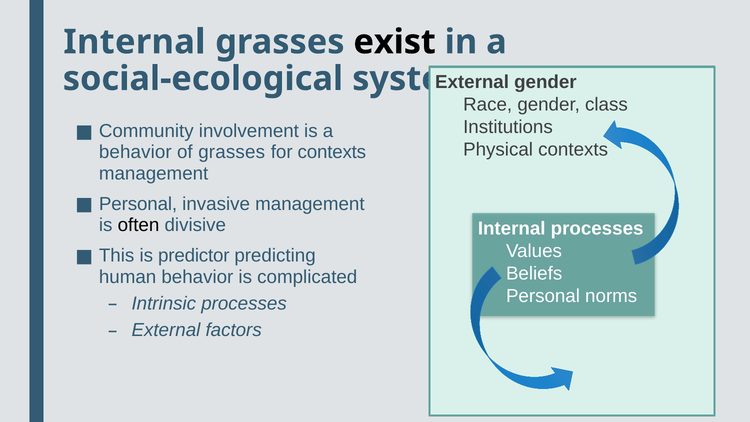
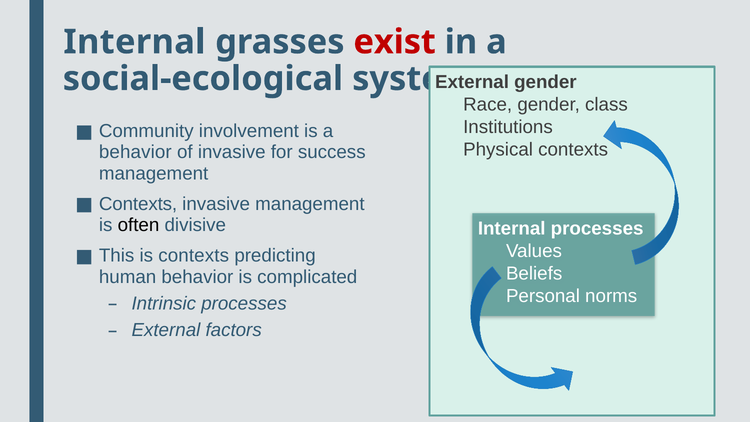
exist colour: black -> red
of grasses: grasses -> invasive
for contexts: contexts -> success
Personal at (138, 204): Personal -> Contexts
is predictor: predictor -> contexts
